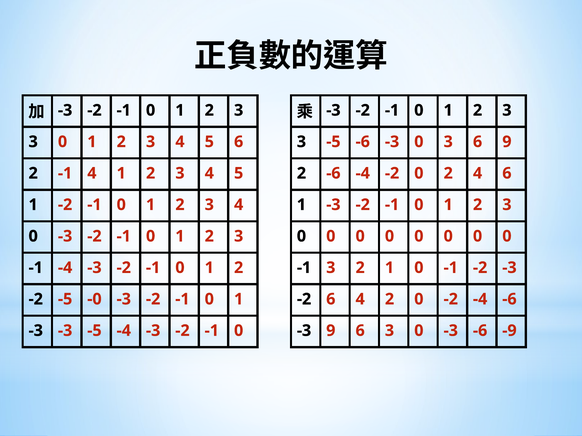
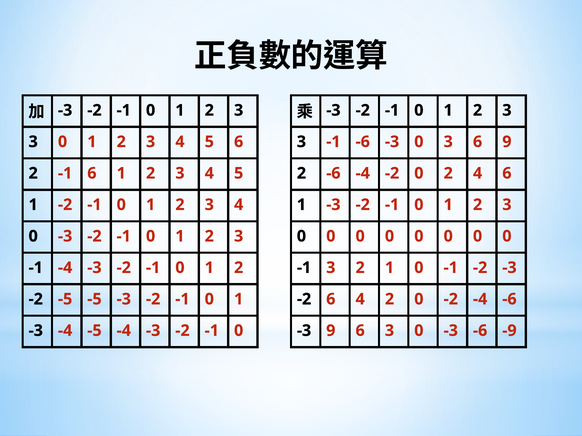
-5 at (333, 142): -5 -> -1
-1 4: 4 -> 6
-5 -0: -0 -> -5
-3 at (65, 331): -3 -> -4
